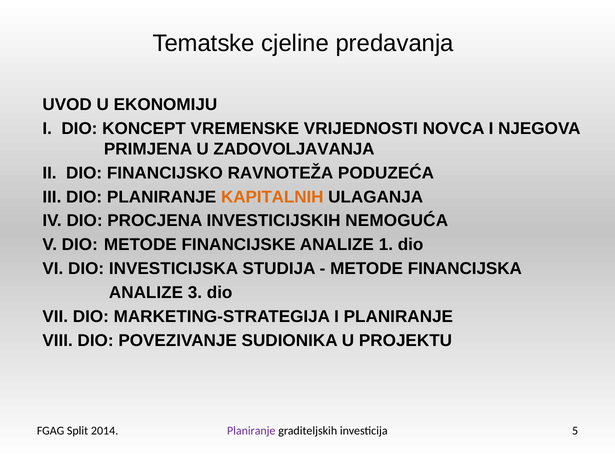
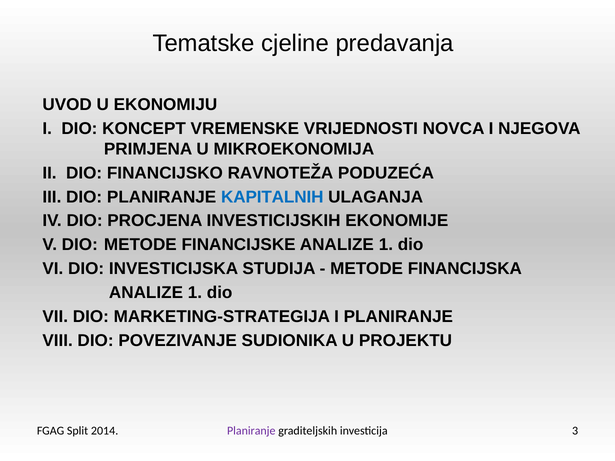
ZADOVOLJAVANJA: ZADOVOLJAVANJA -> MIKROEKONOMIJA
KAPITALNIH colour: orange -> blue
NEMOGUĆA: NEMOGUĆA -> EKONOMIJE
3 at (195, 293): 3 -> 1
5: 5 -> 3
